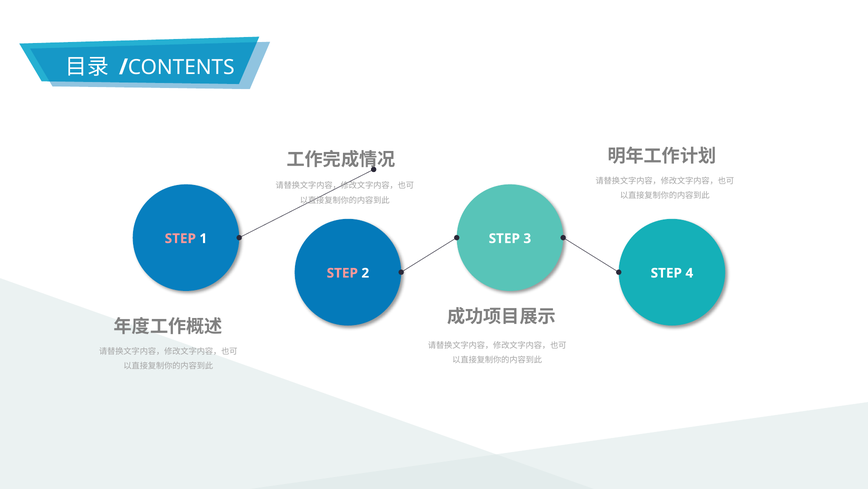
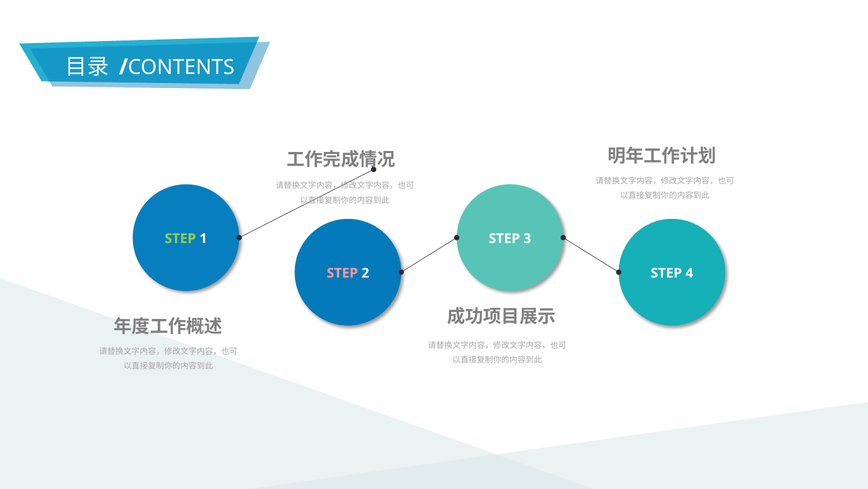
STEP at (180, 238) colour: pink -> light green
